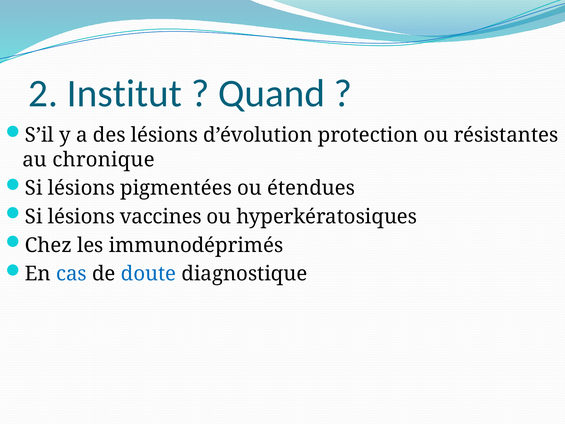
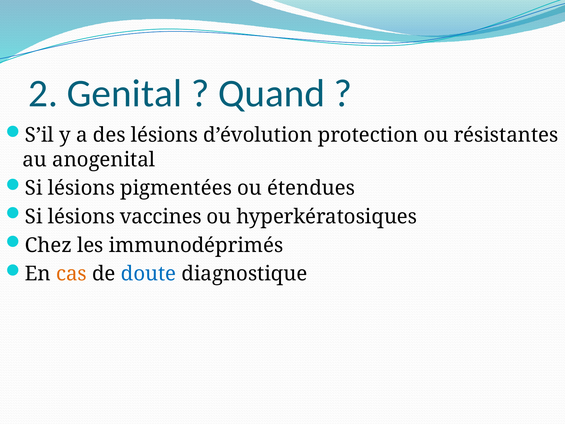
Institut: Institut -> Genital
chronique: chronique -> anogenital
cas colour: blue -> orange
